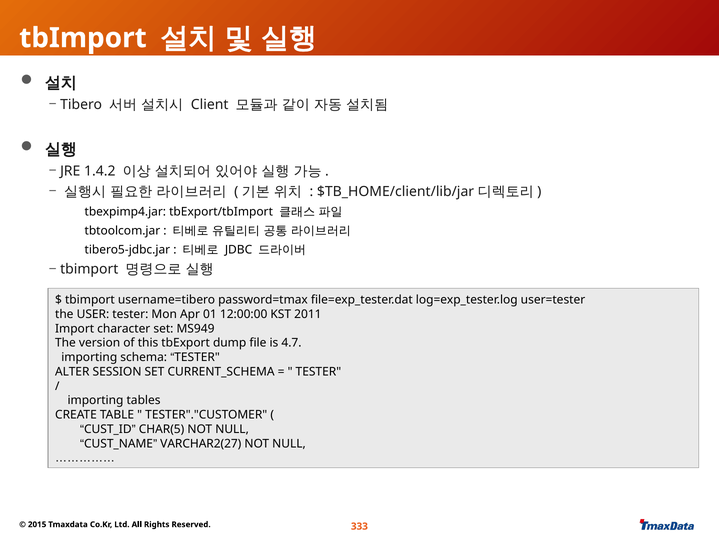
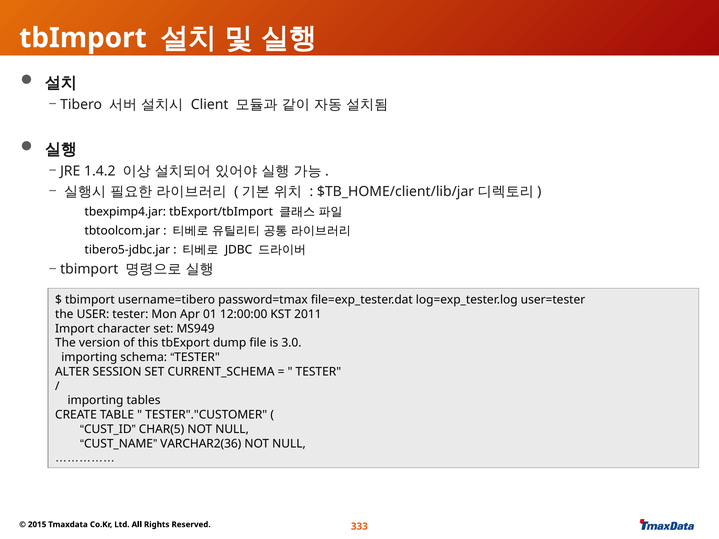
4.7: 4.7 -> 3.0
VARCHAR2(27: VARCHAR2(27 -> VARCHAR2(36
